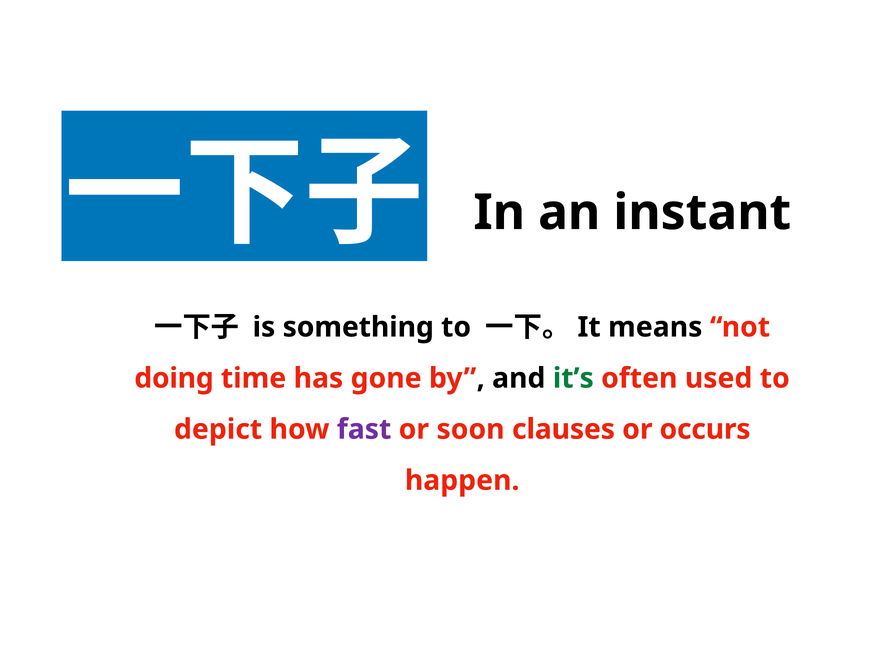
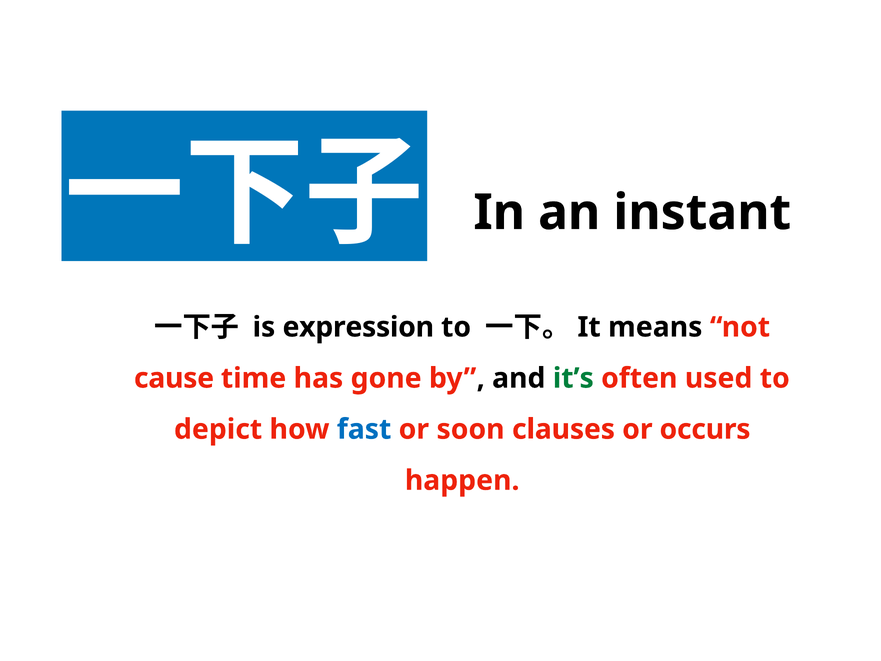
something: something -> expression
doing: doing -> cause
fast colour: purple -> blue
